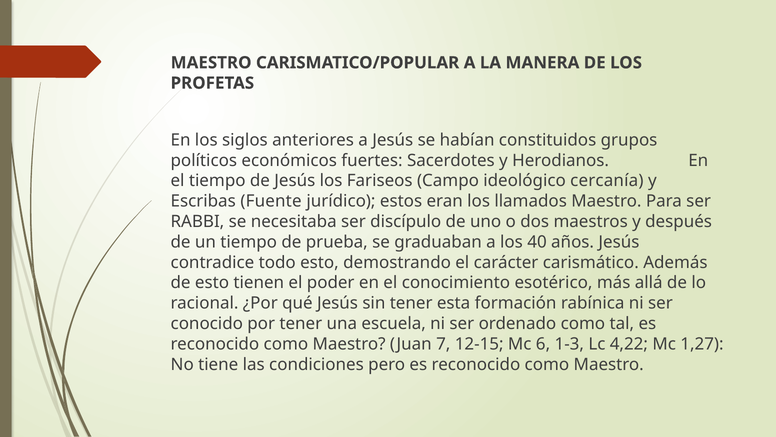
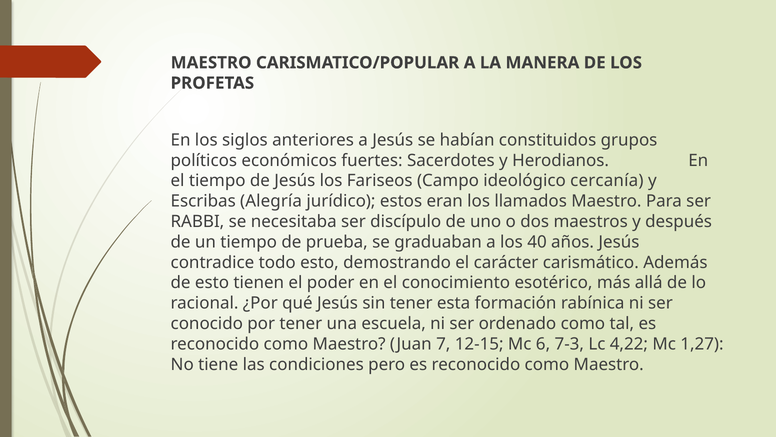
Fuente: Fuente -> Alegría
1-3: 1-3 -> 7-3
